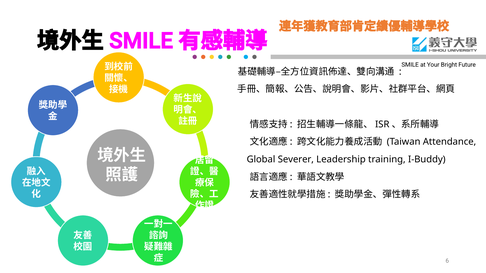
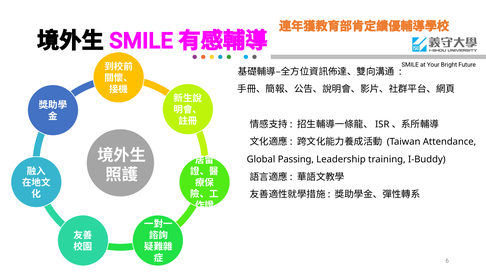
Severer: Severer -> Passing
